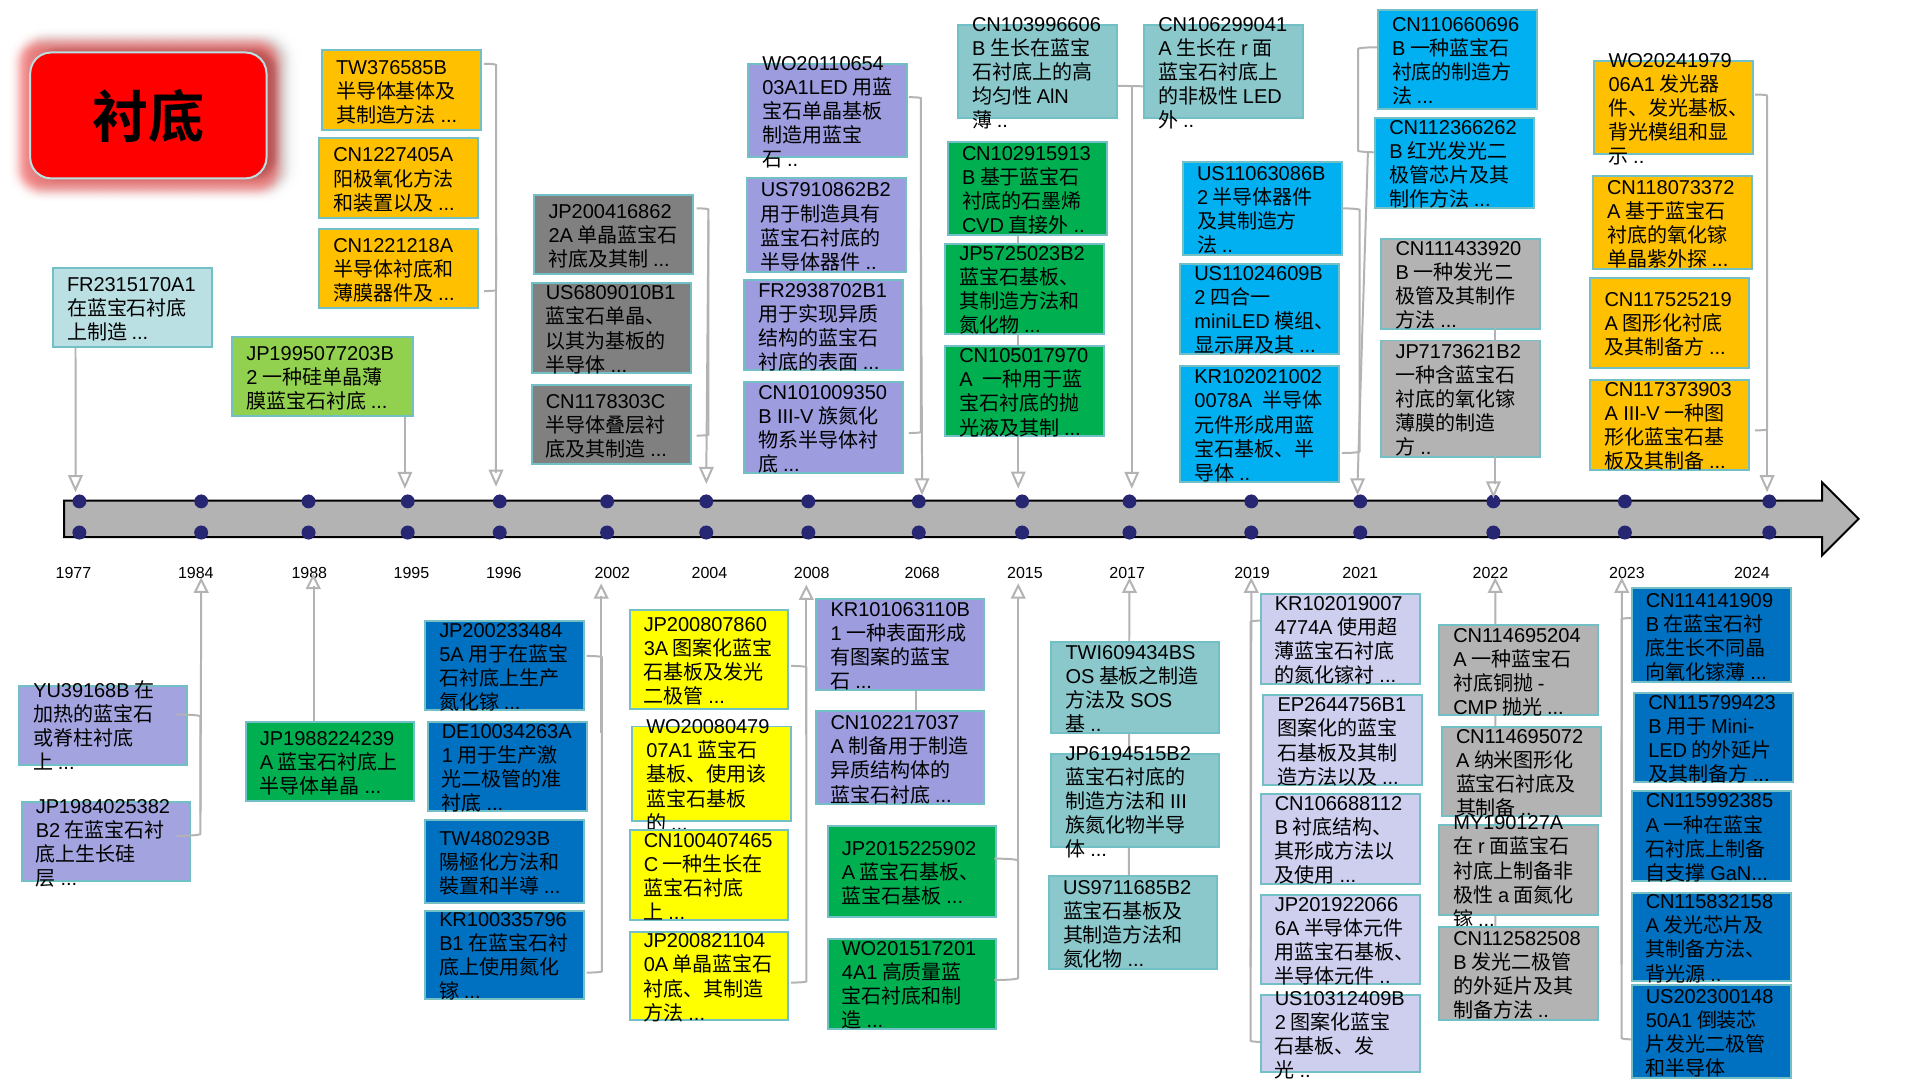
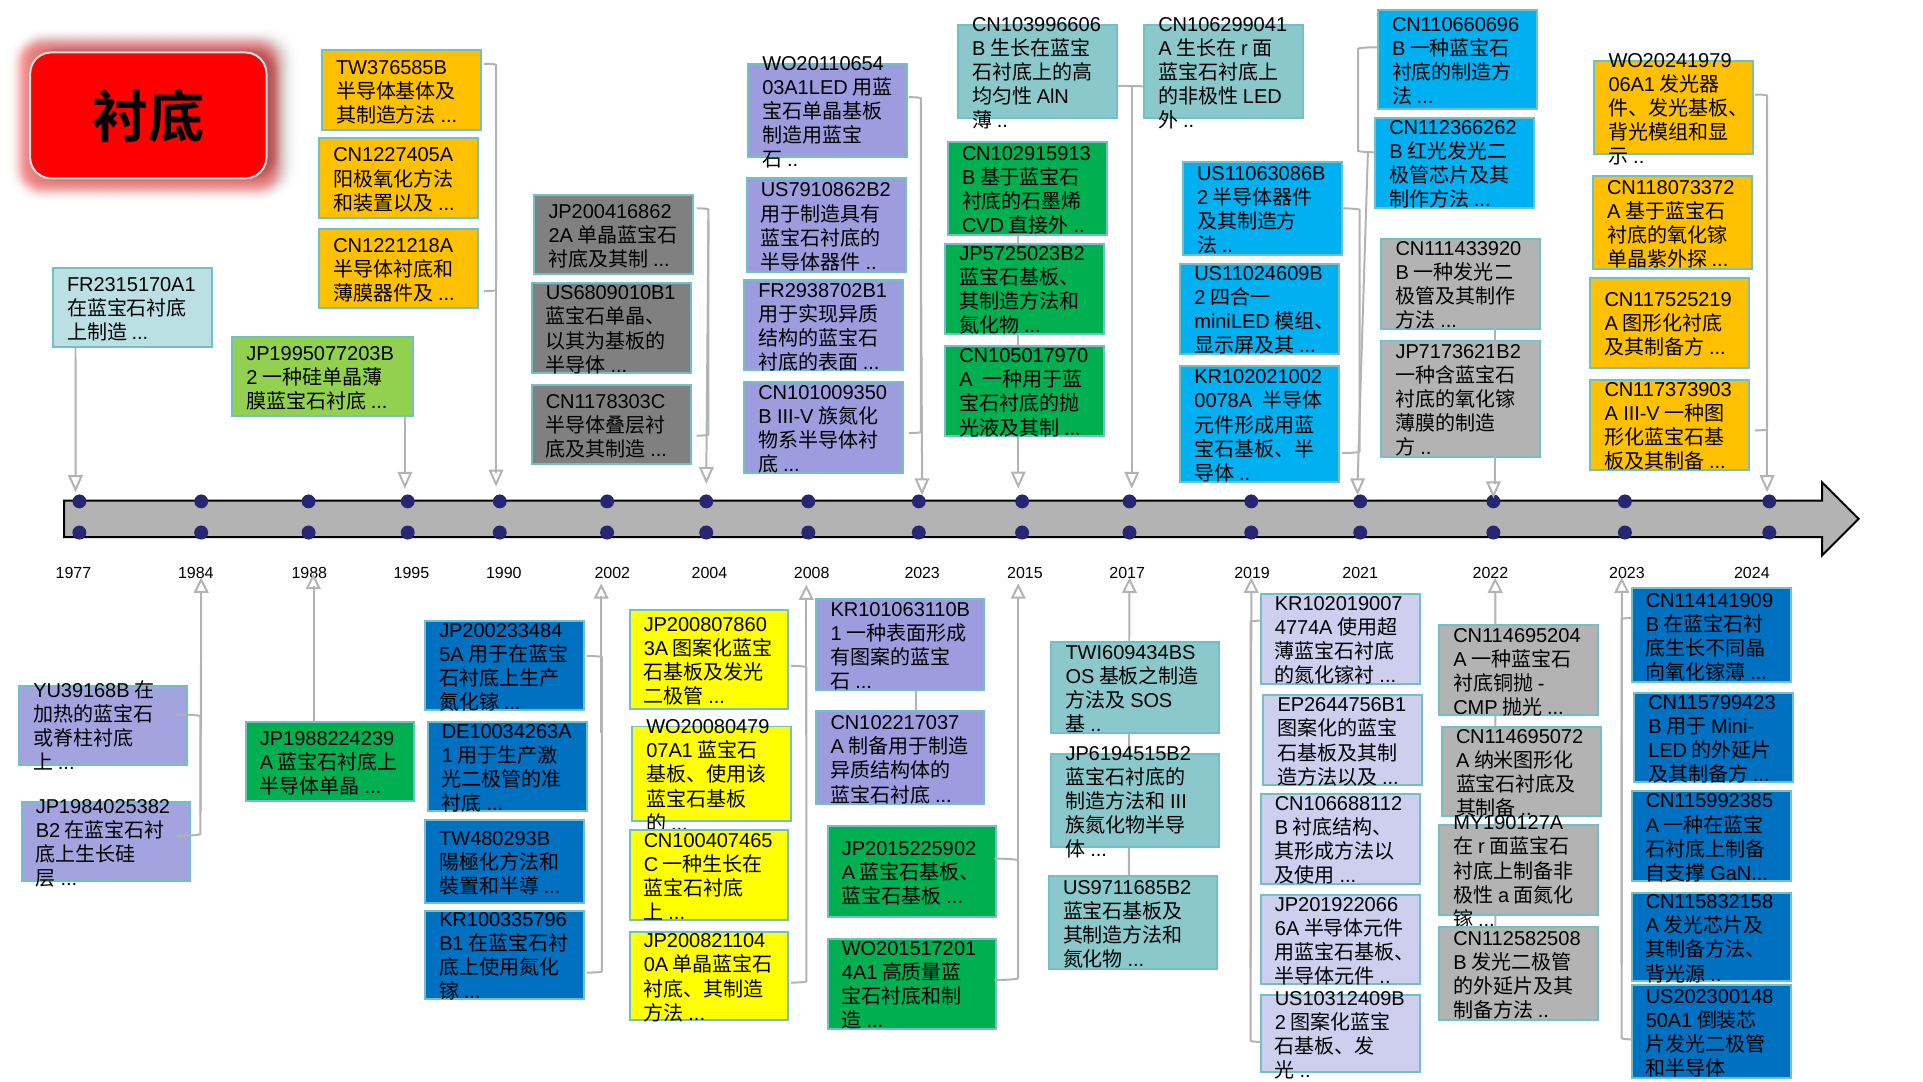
1996: 1996 -> 1990
2004 2068: 2068 -> 2023
